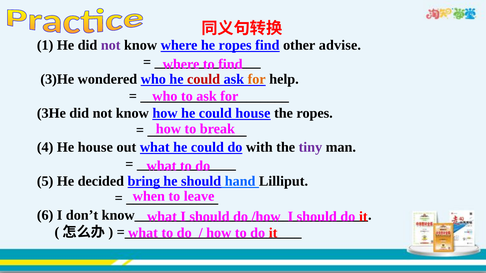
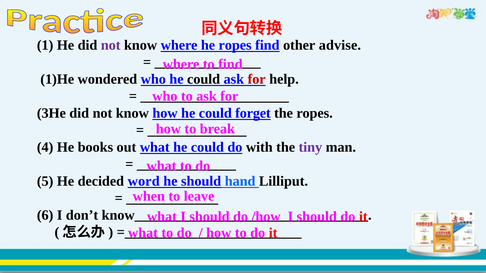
3)He: 3)He -> 1)He
could at (204, 79) colour: red -> black
for at (257, 79) colour: orange -> red
could house: house -> forget
He house: house -> books
bring: bring -> word
